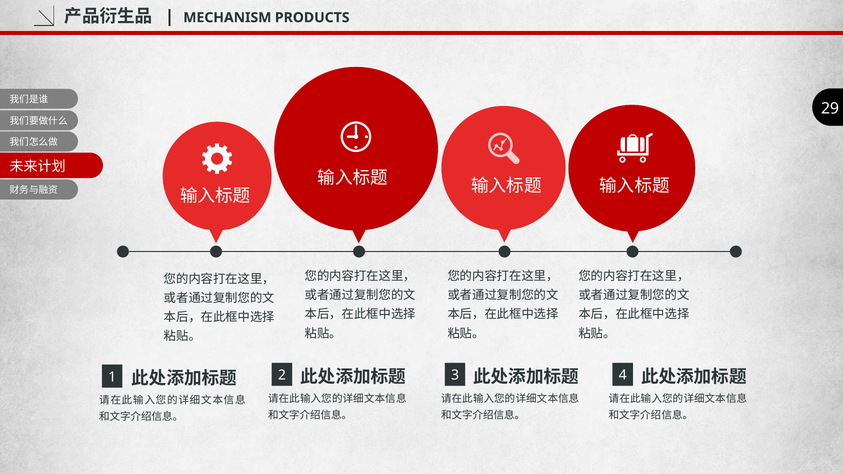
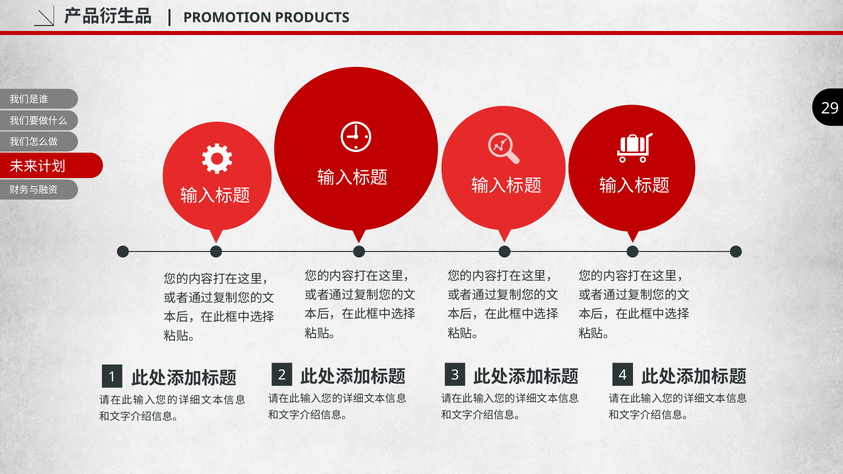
MECHANISM: MECHANISM -> PROMOTION
